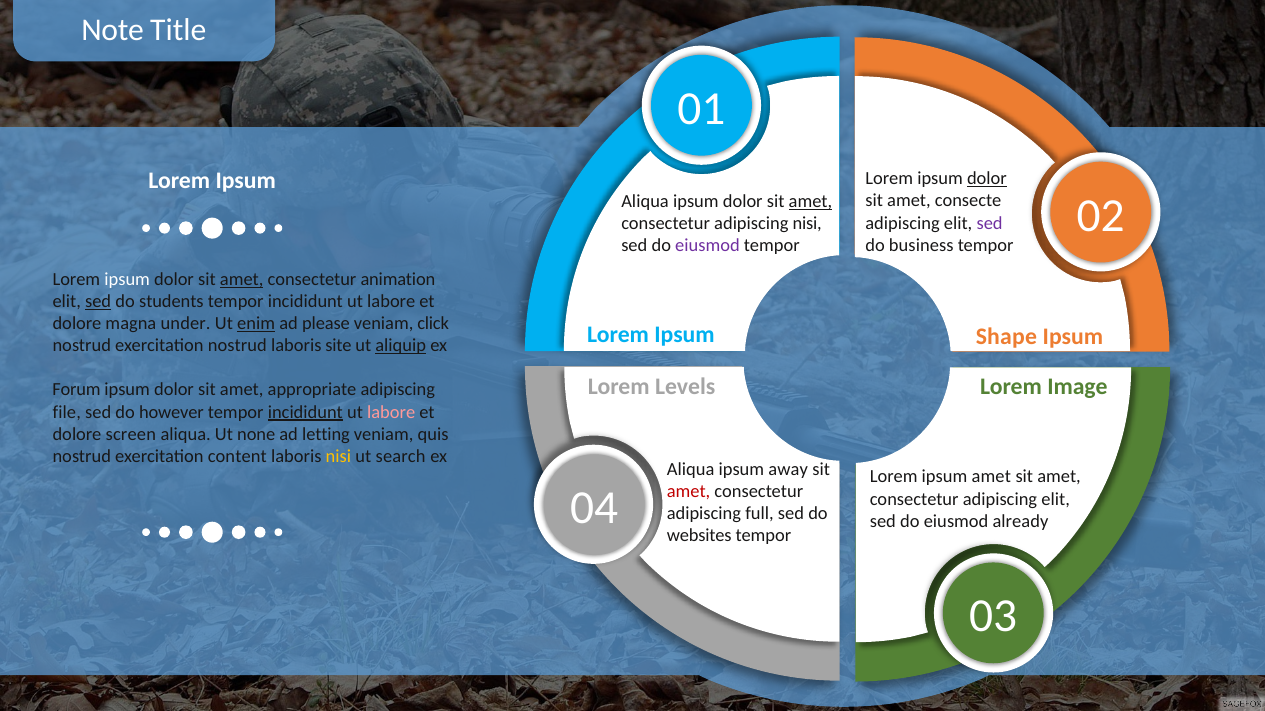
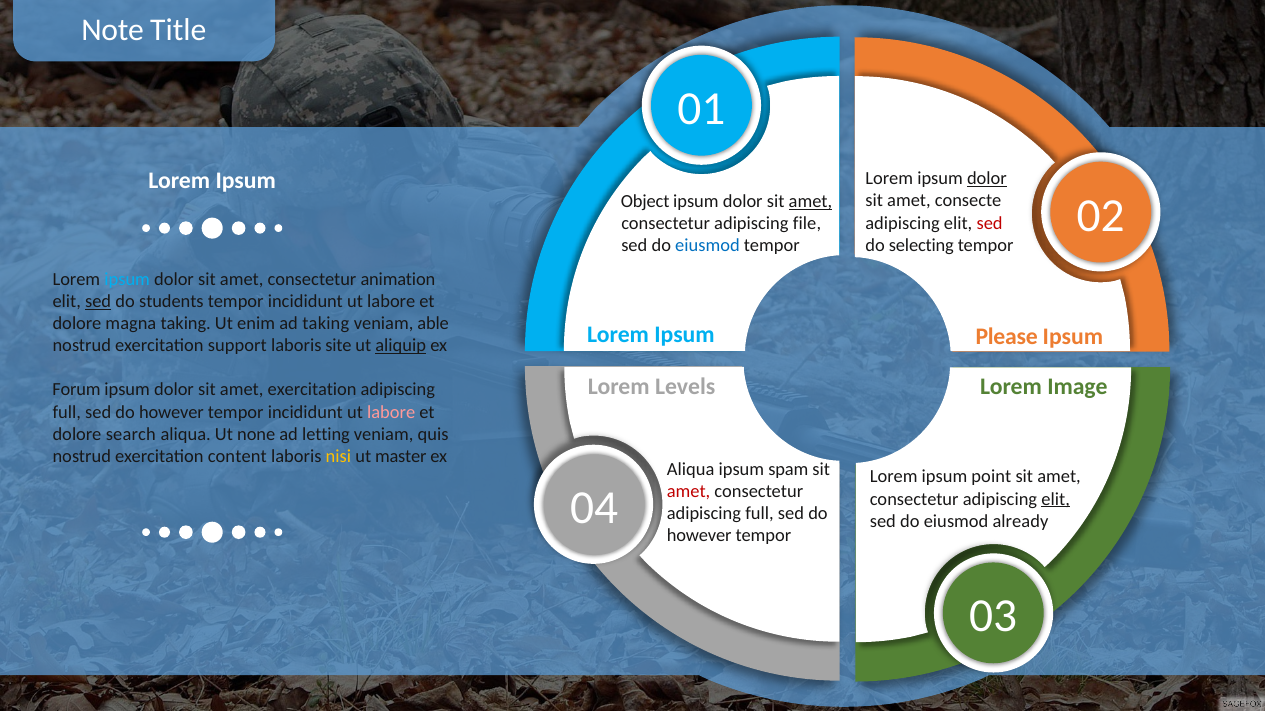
Aliqua at (645, 202): Aliqua -> Object
sed at (990, 223) colour: purple -> red
adipiscing nisi: nisi -> file
business: business -> selecting
eiusmod at (707, 246) colour: purple -> blue
ipsum at (127, 279) colour: white -> light blue
amet at (242, 279) underline: present -> none
magna under: under -> taking
enim underline: present -> none
ad please: please -> taking
click: click -> able
Shape: Shape -> Please
exercitation nostrud: nostrud -> support
amet appropriate: appropriate -> exercitation
file at (67, 412): file -> full
incididunt at (305, 412) underline: present -> none
screen: screen -> search
search: search -> master
away: away -> spam
ipsum amet: amet -> point
elit at (1056, 499) underline: none -> present
websites at (699, 536): websites -> however
